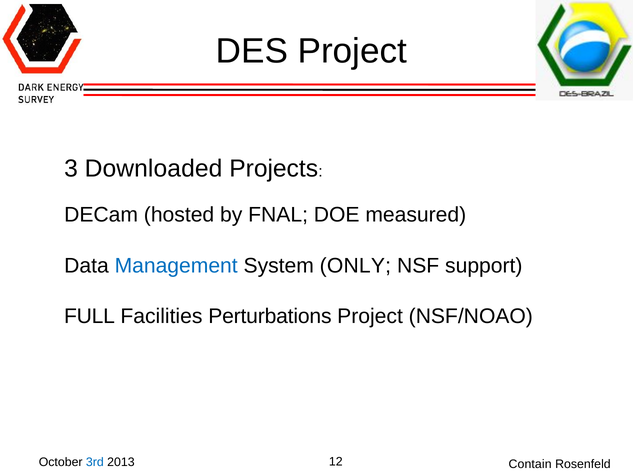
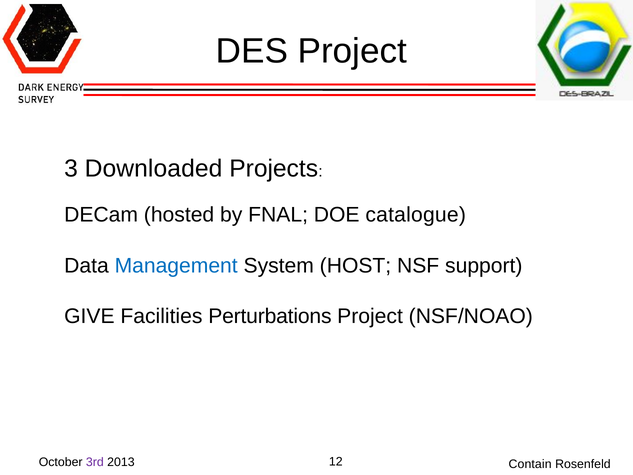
measured: measured -> catalogue
ONLY: ONLY -> HOST
FULL: FULL -> GIVE
3rd colour: blue -> purple
